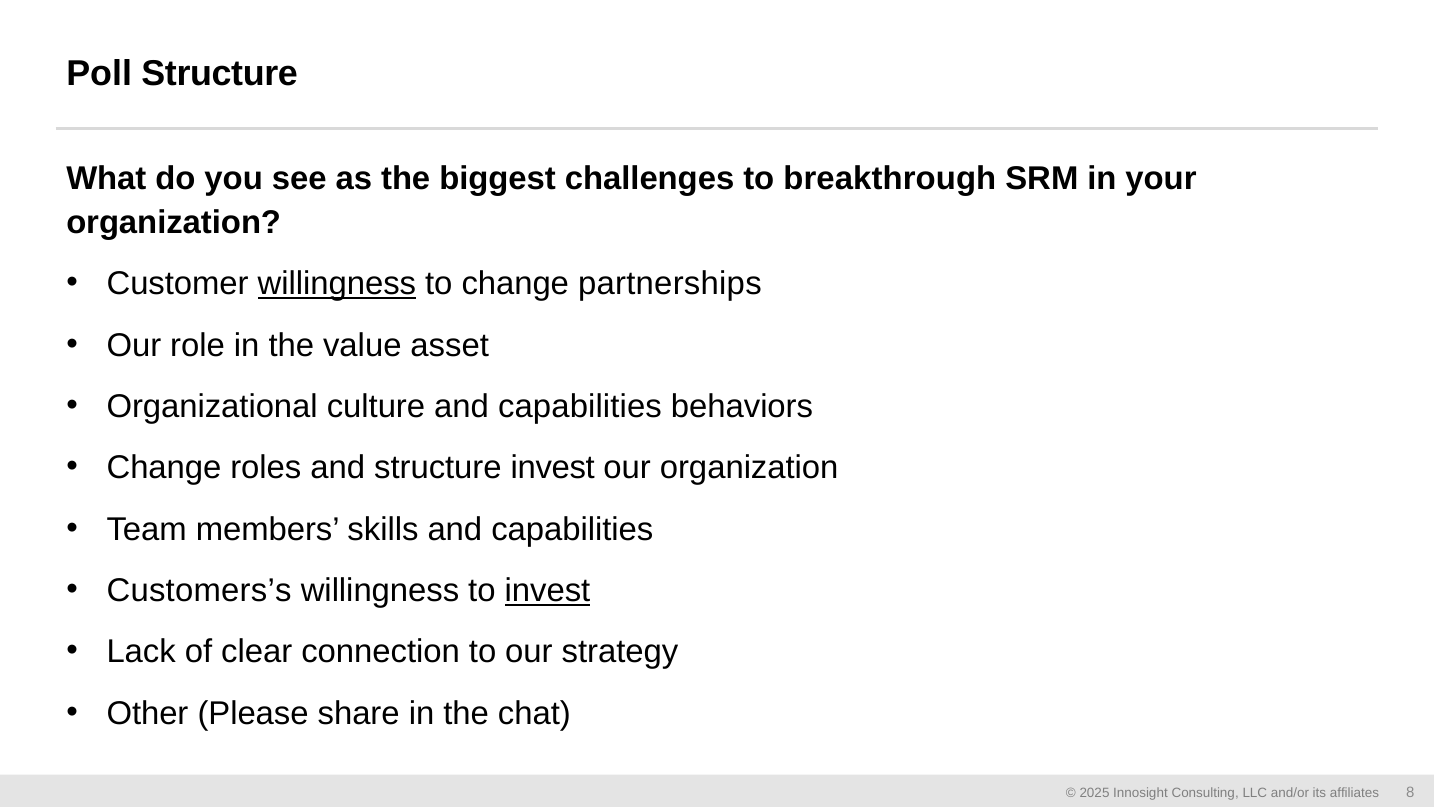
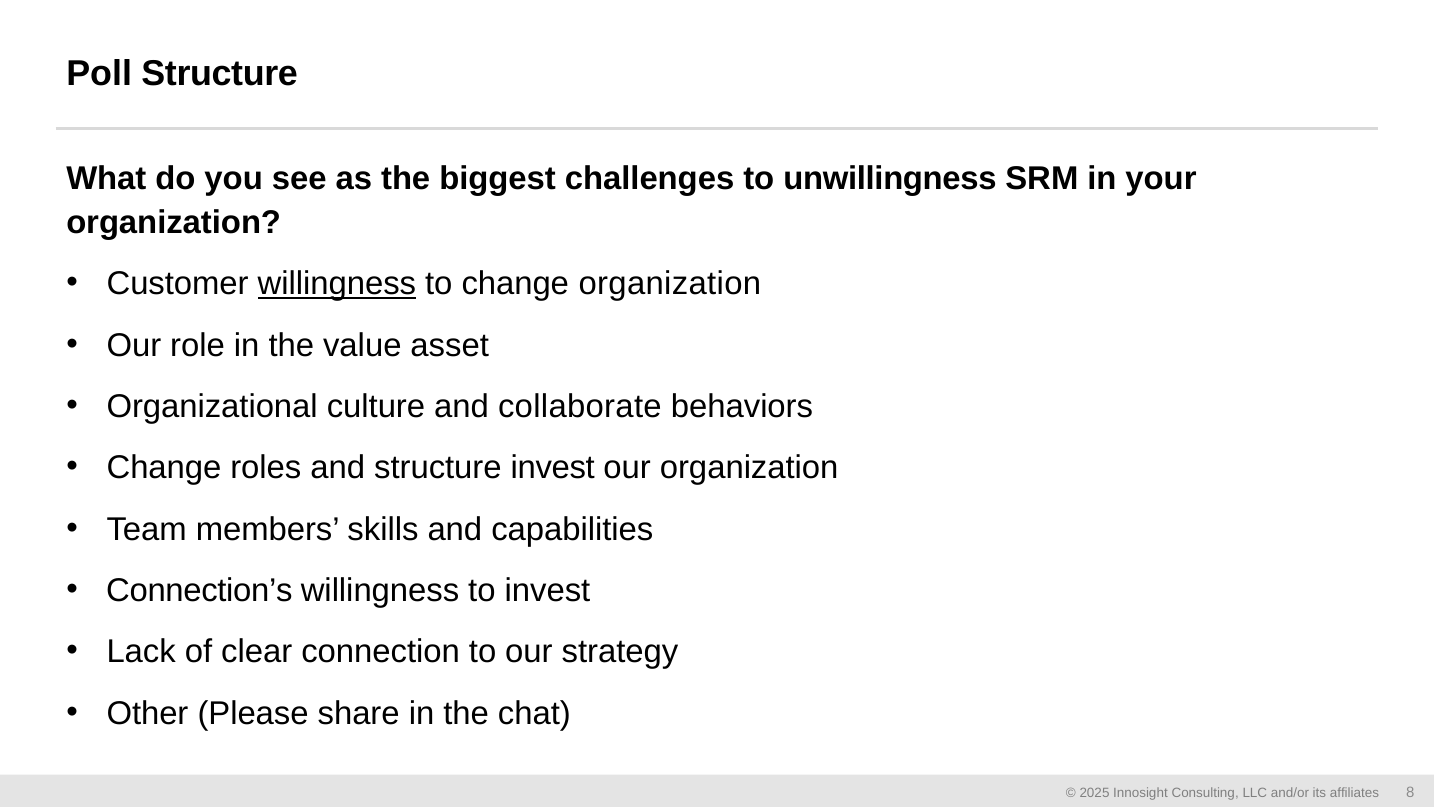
breakthrough: breakthrough -> unwillingness
change partnerships: partnerships -> organization
culture and capabilities: capabilities -> collaborate
Customers’s: Customers’s -> Connection’s
invest at (547, 590) underline: present -> none
